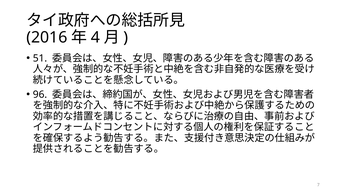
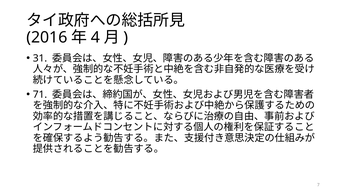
51: 51 -> 31
96: 96 -> 71
